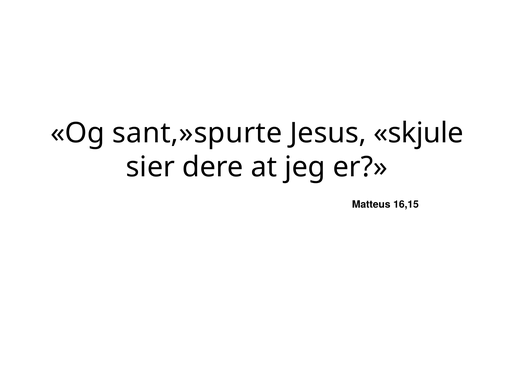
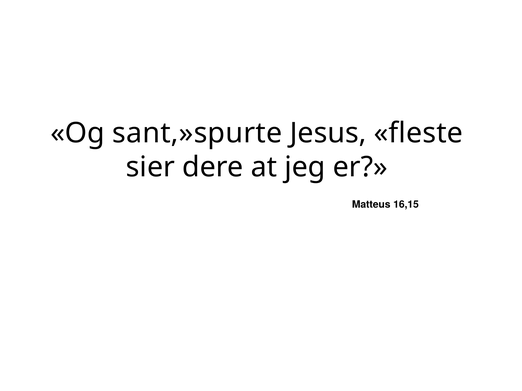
skjule: skjule -> fleste
